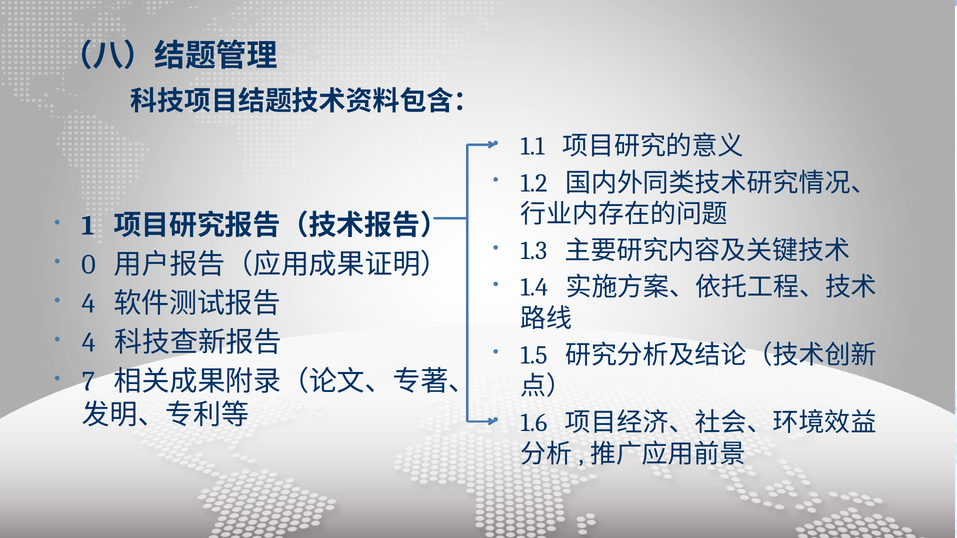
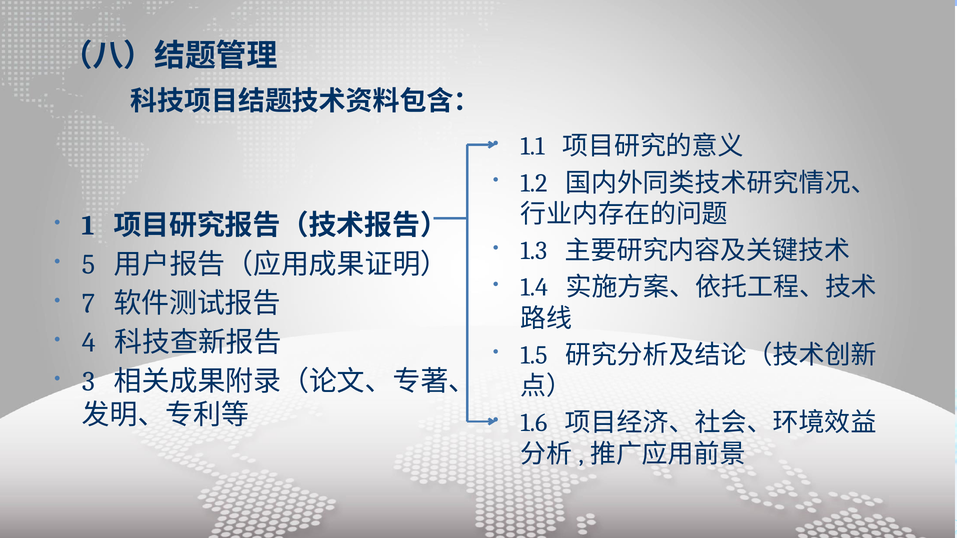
0: 0 -> 5
4 at (88, 304): 4 -> 7
7: 7 -> 3
